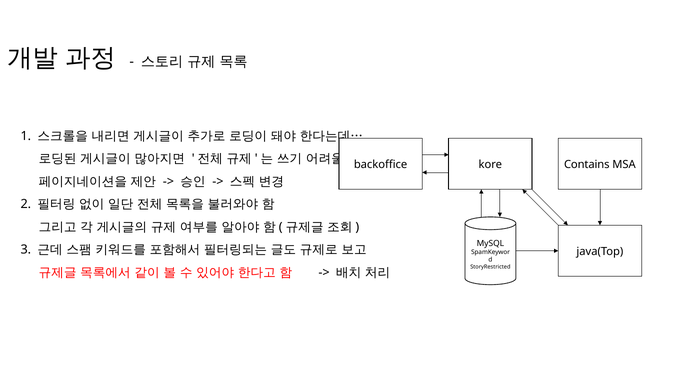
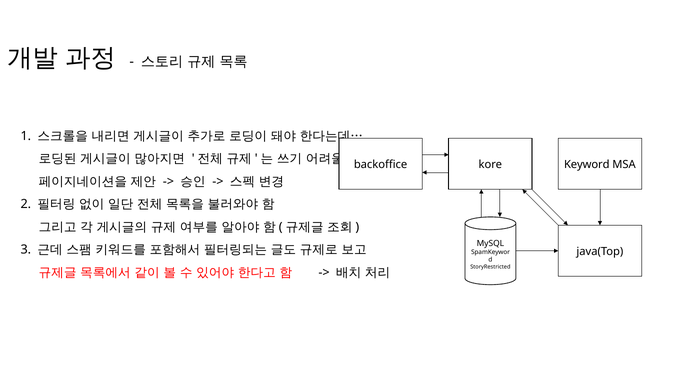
Contains: Contains -> Keyword
